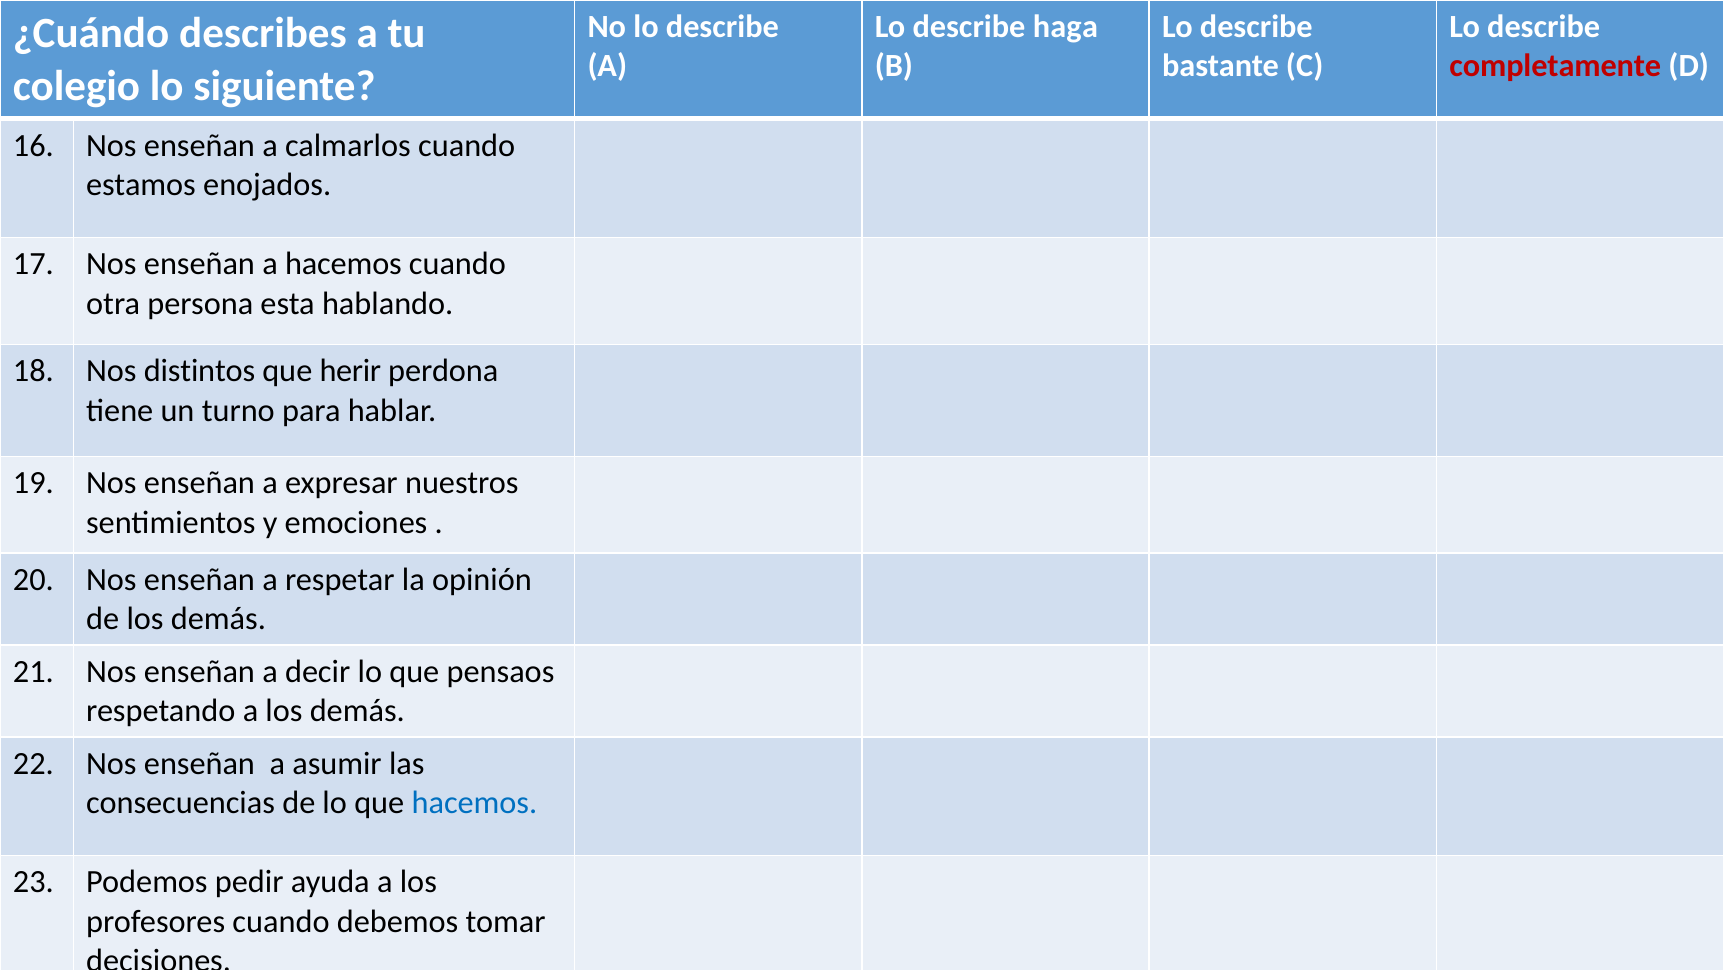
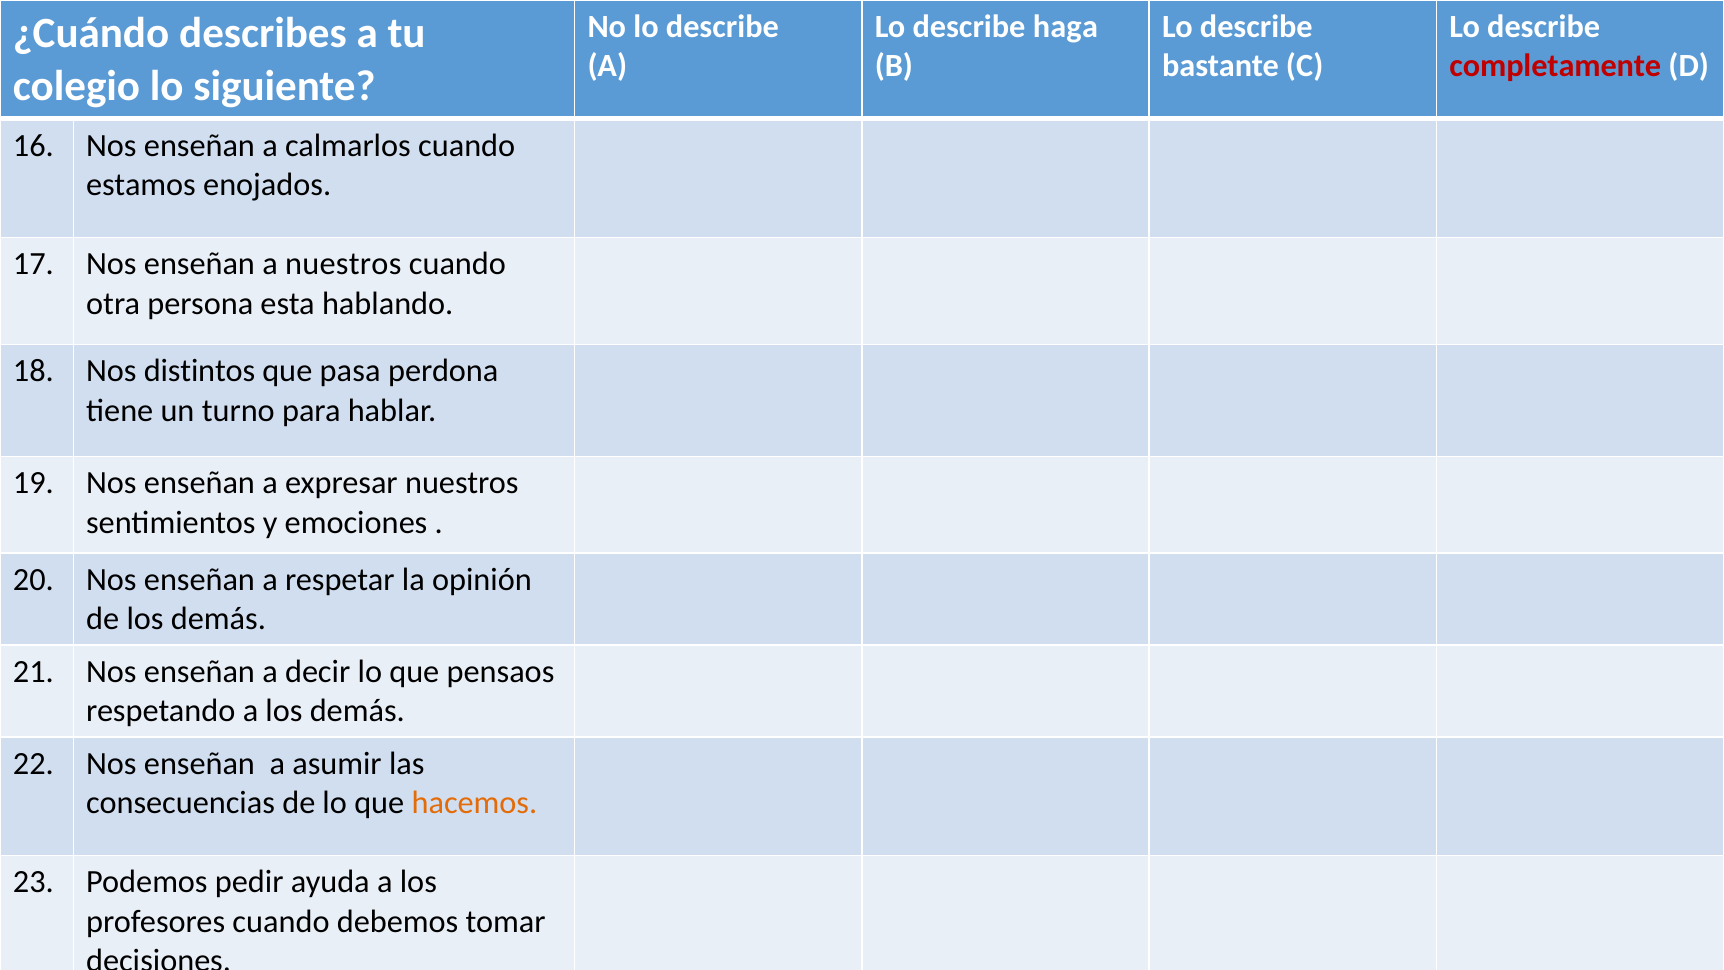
a hacemos: hacemos -> nuestros
herir: herir -> pasa
hacemos at (474, 803) colour: blue -> orange
